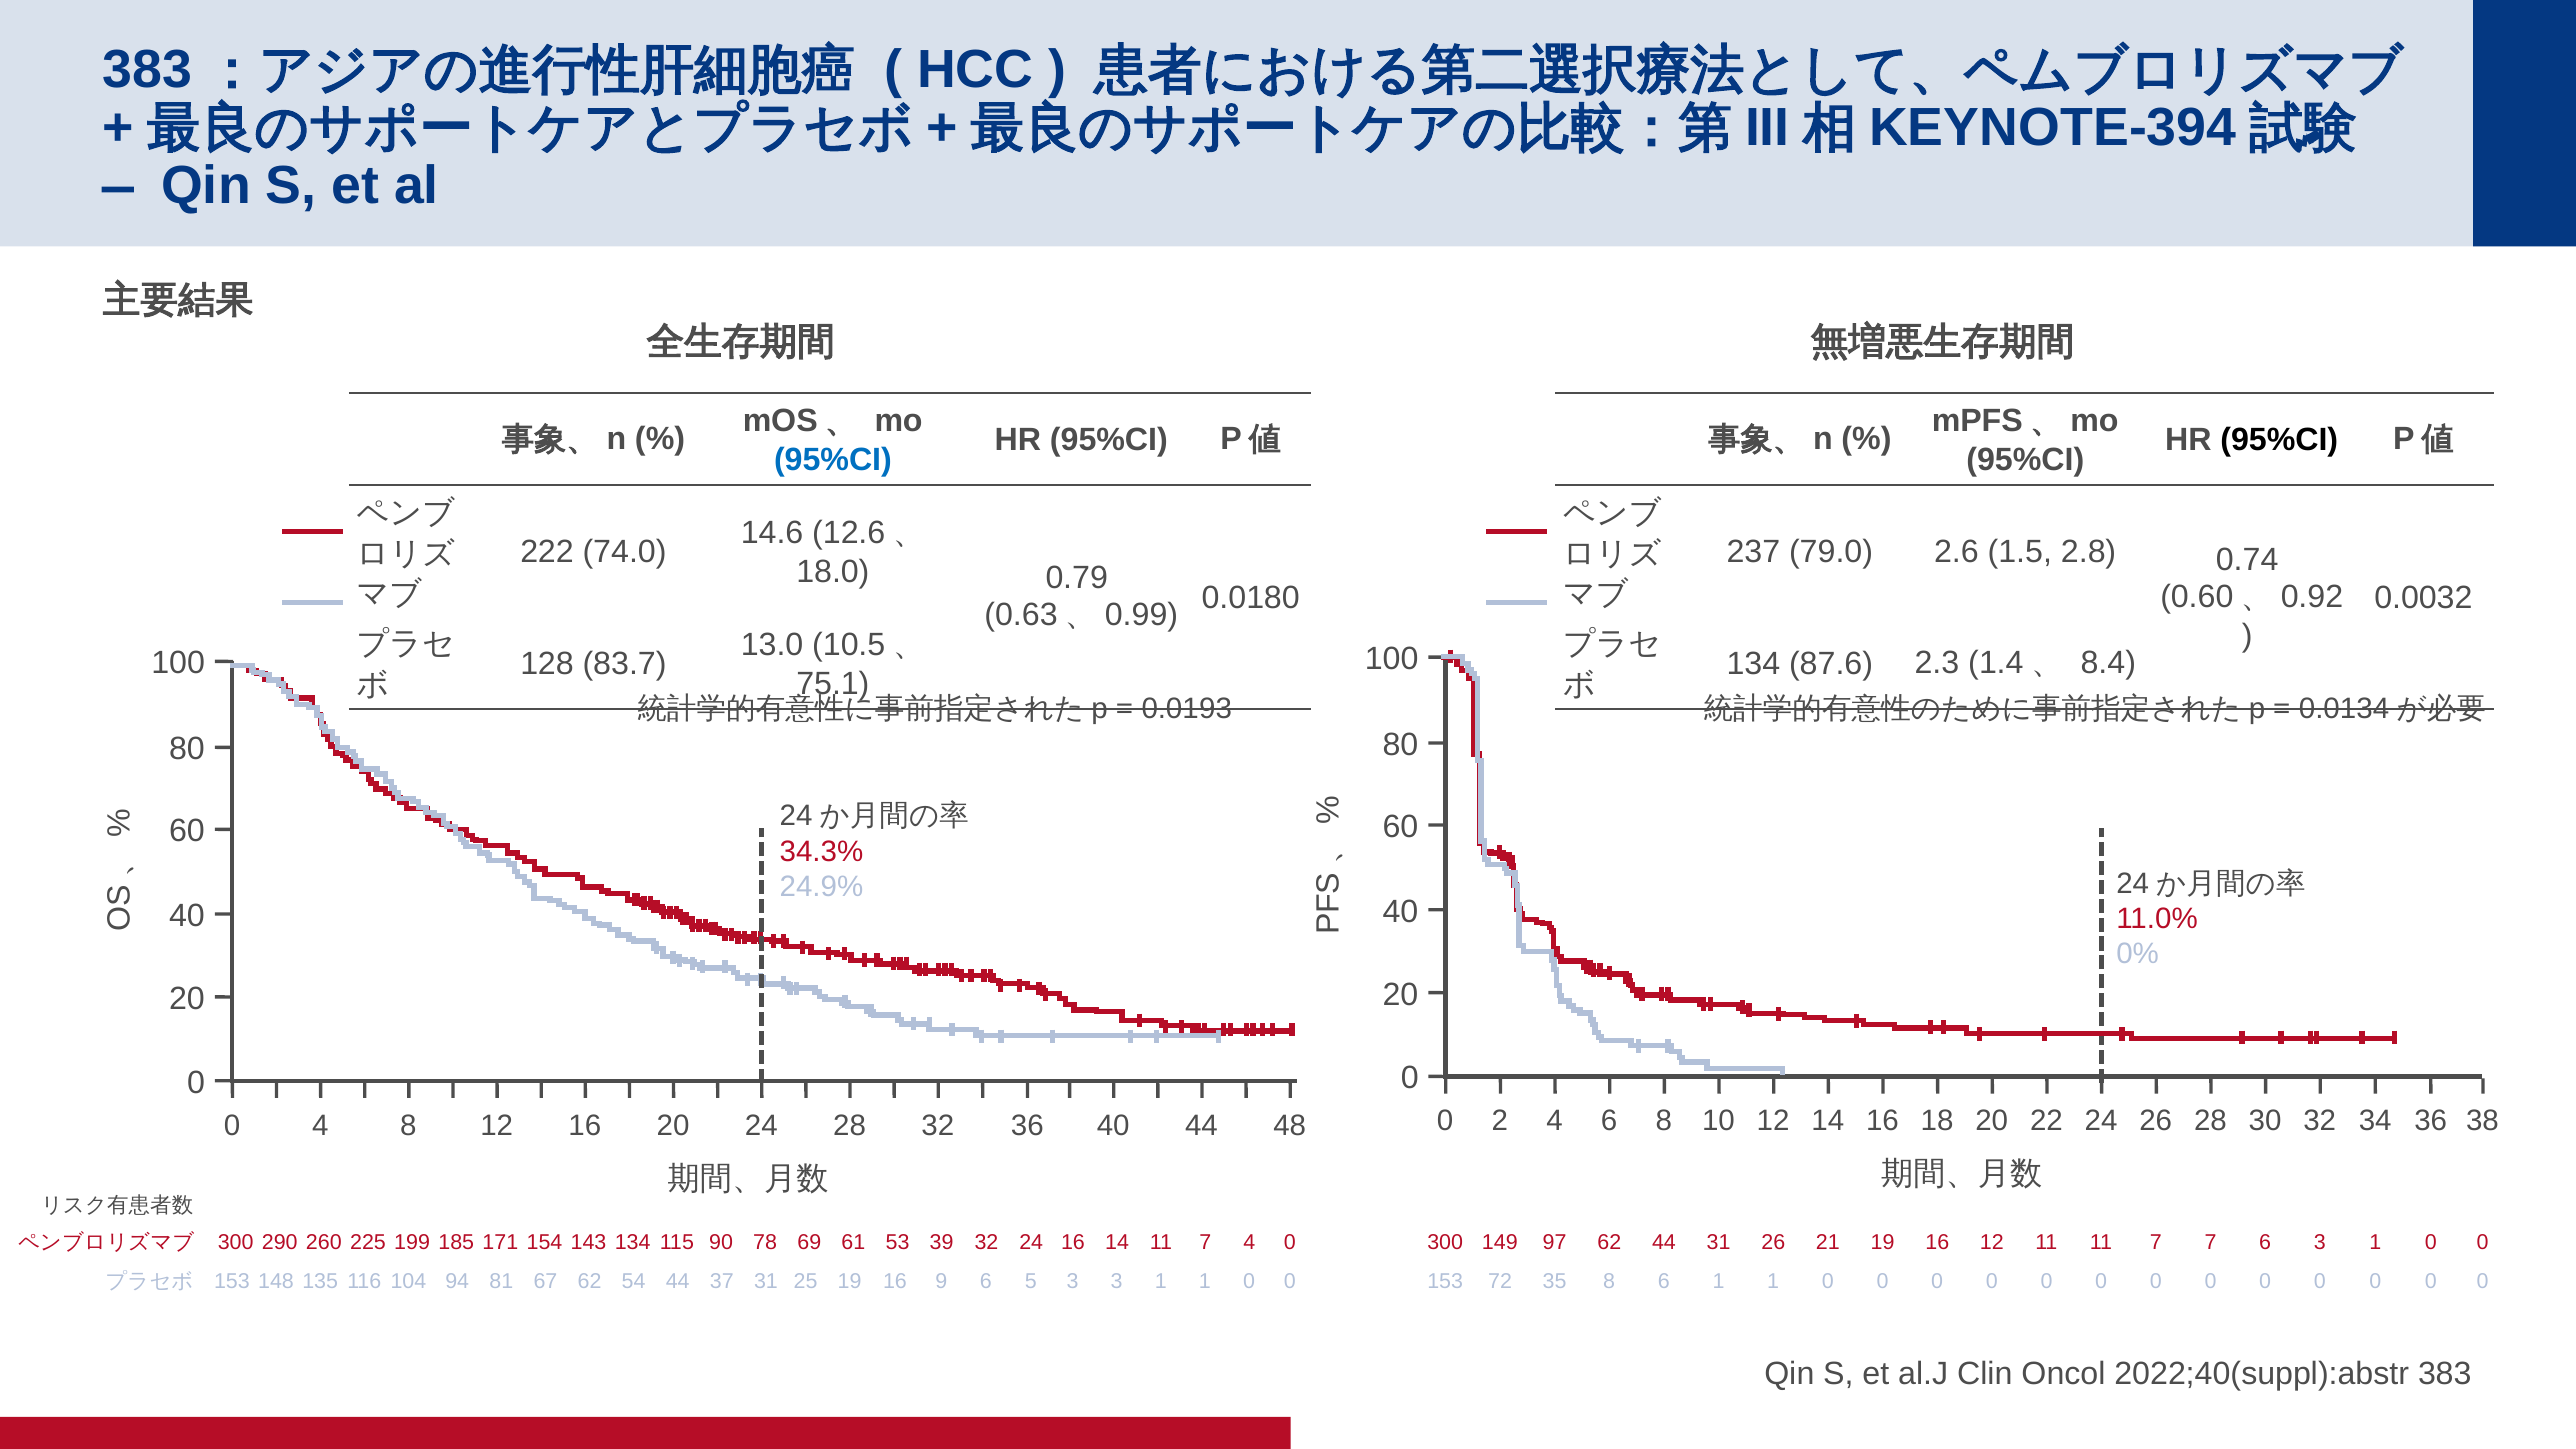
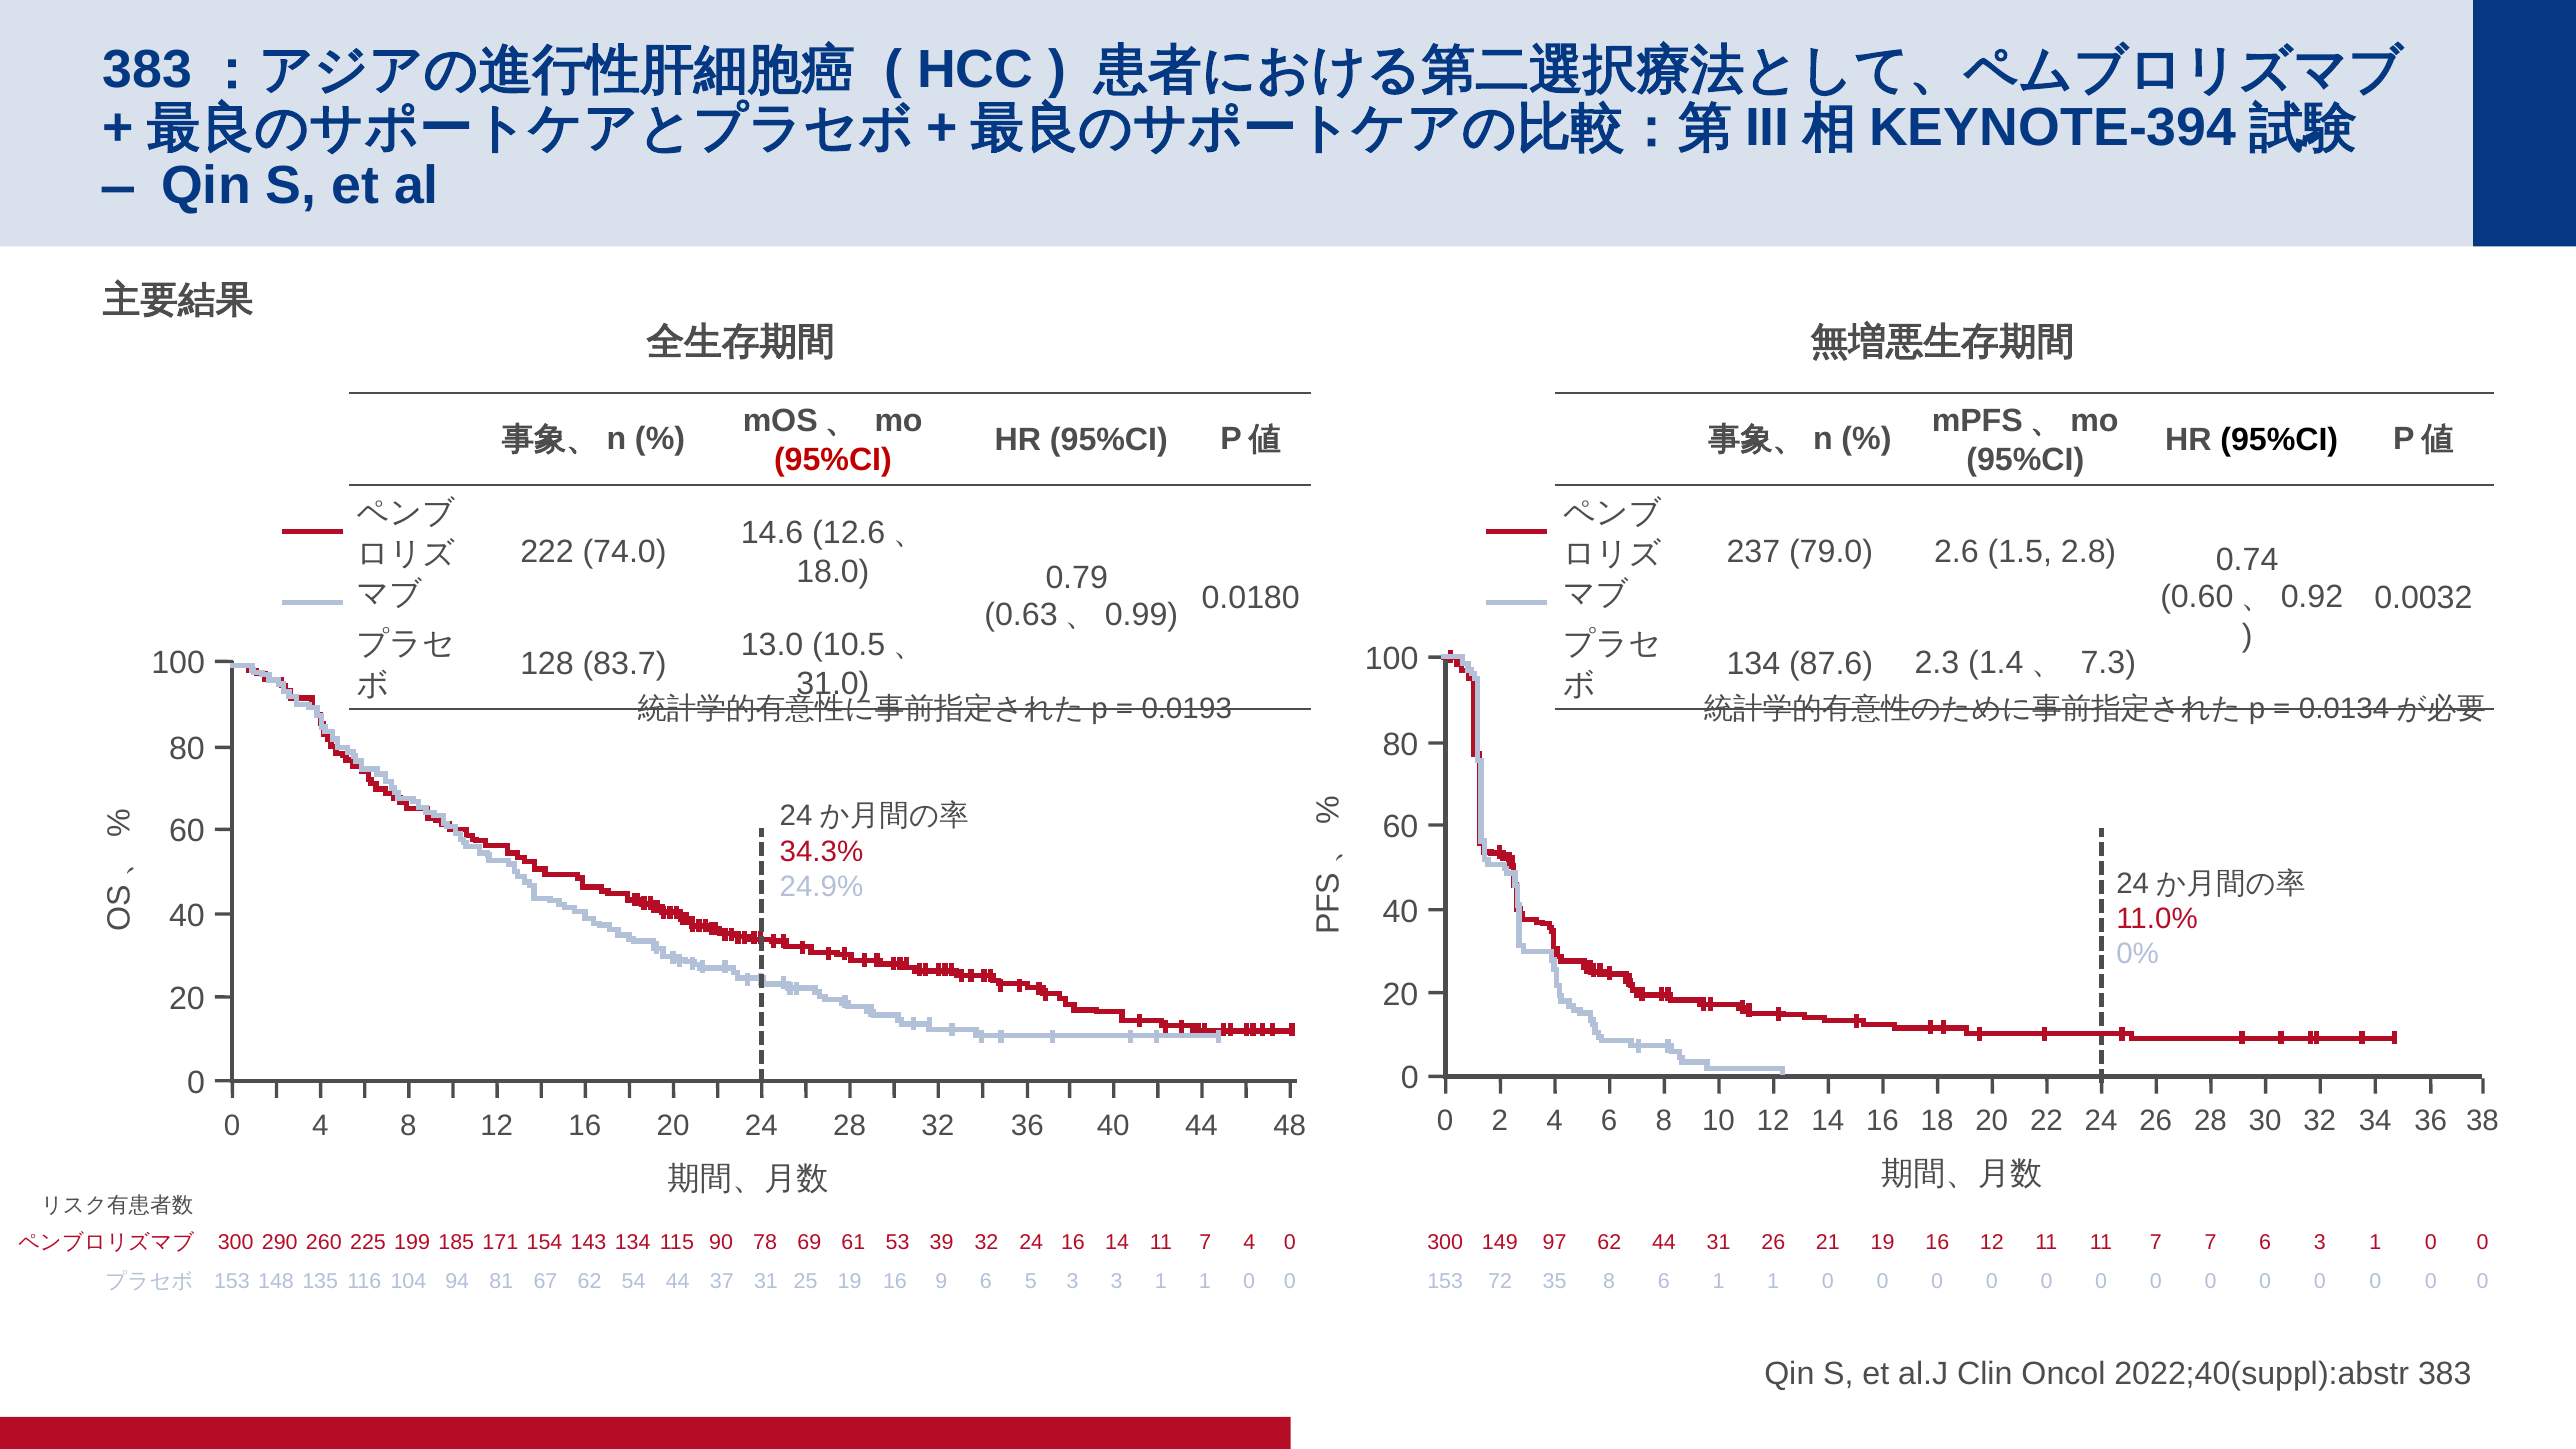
95%CI at (833, 460) colour: blue -> red
8.4: 8.4 -> 7.3
75.1: 75.1 -> 31.0
